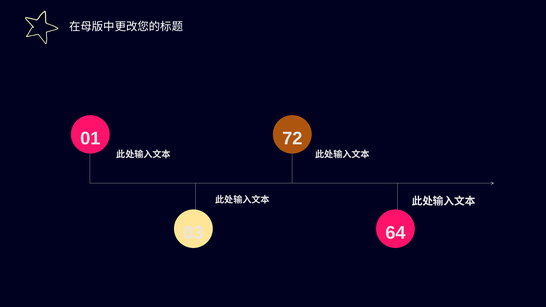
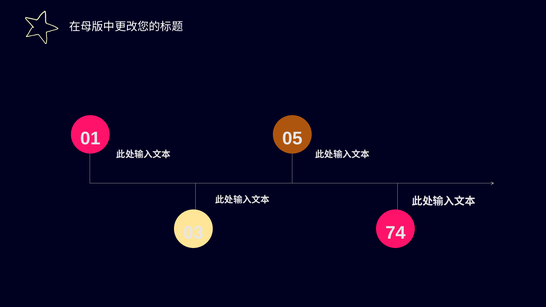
72: 72 -> 05
64: 64 -> 74
